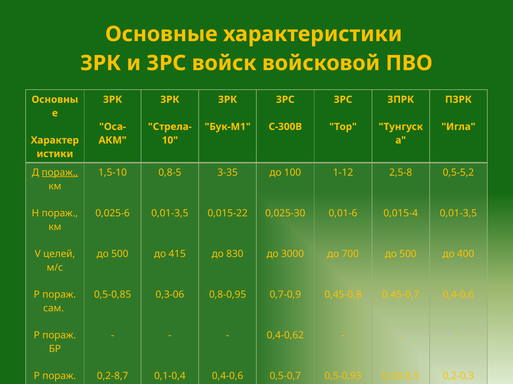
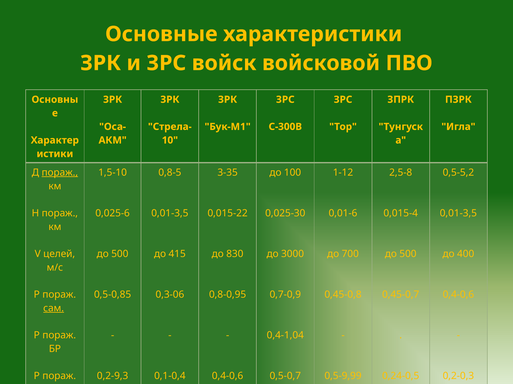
сам underline: none -> present
0,4-0,62: 0,4-0,62 -> 0,4-1,04
0,2-8,7: 0,2-8,7 -> 0,2-9,3
0,5-0,93: 0,5-0,93 -> 0,5-9,99
